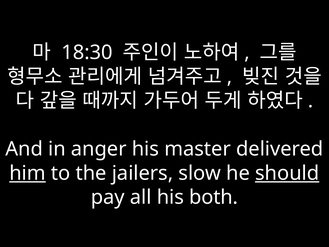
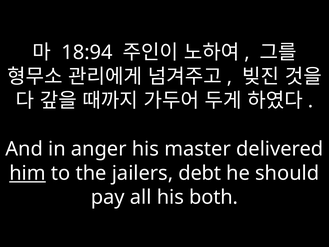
18:30: 18:30 -> 18:94
slow: slow -> debt
should underline: present -> none
